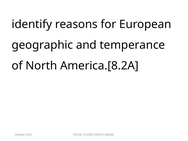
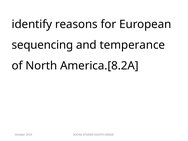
geographic: geographic -> sequencing
